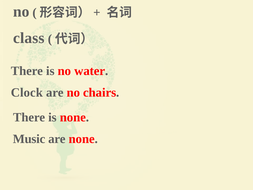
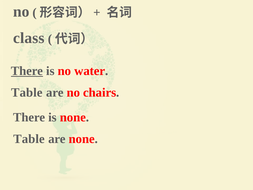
There at (27, 71) underline: none -> present
Clock at (27, 92): Clock -> Table
Music at (29, 139): Music -> Table
